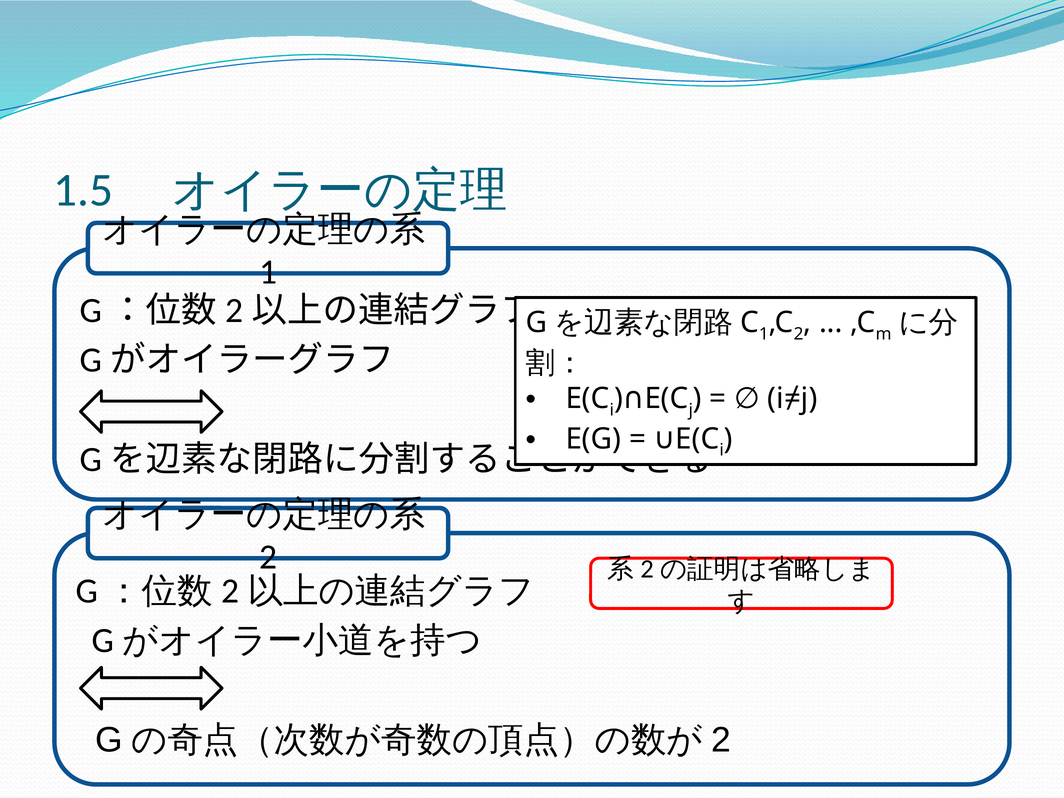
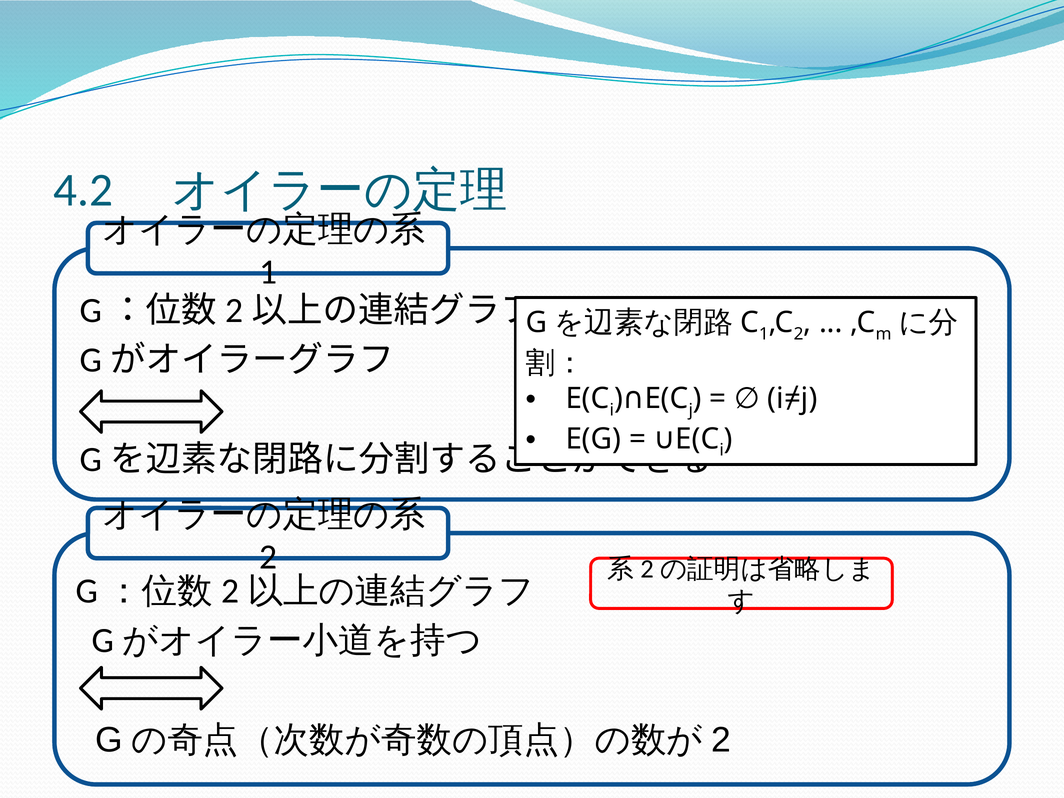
1.5: 1.5 -> 4.2
